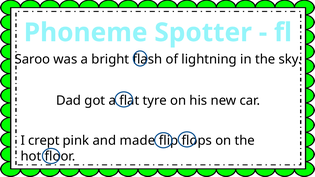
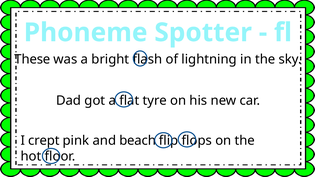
Saroo: Saroo -> These
made: made -> beach
